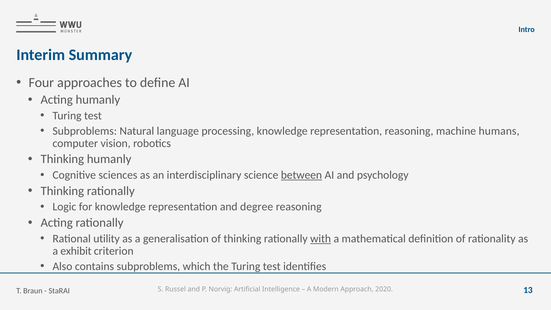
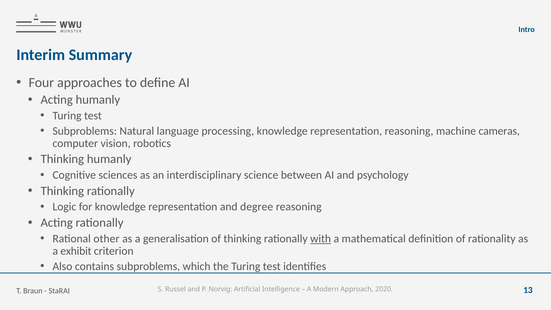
humans: humans -> cameras
between underline: present -> none
utility: utility -> other
